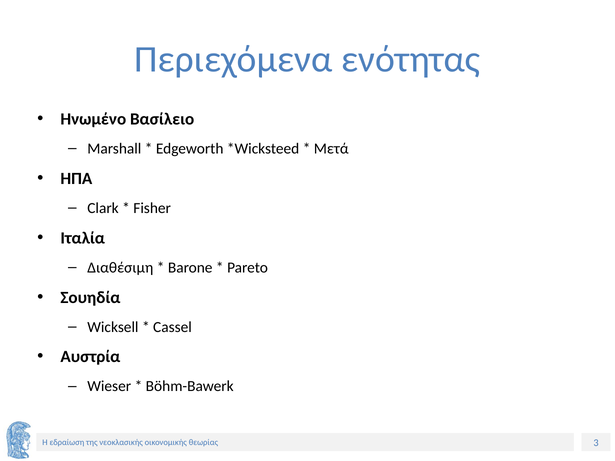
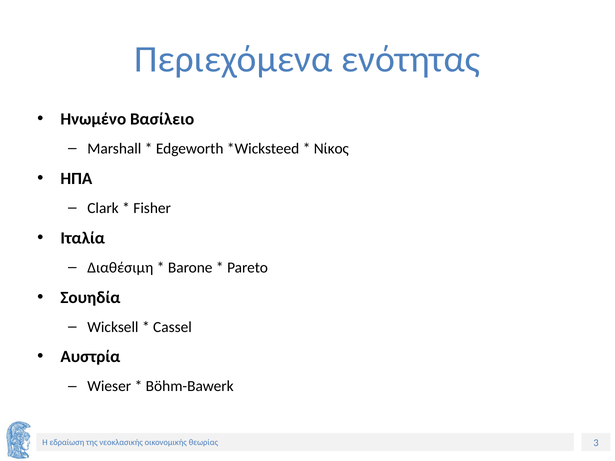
Μετά: Μετά -> Νίκος
